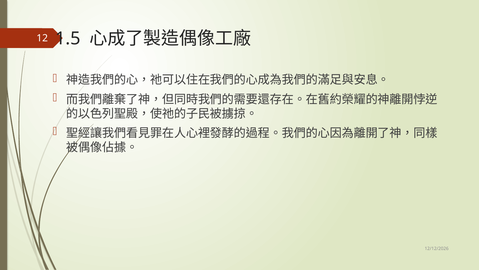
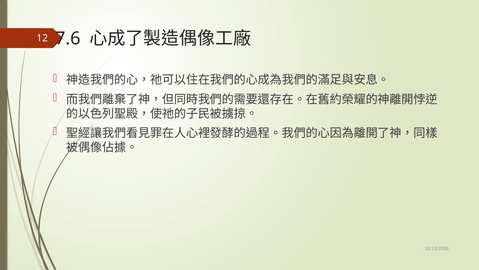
1.5: 1.5 -> 7.6
